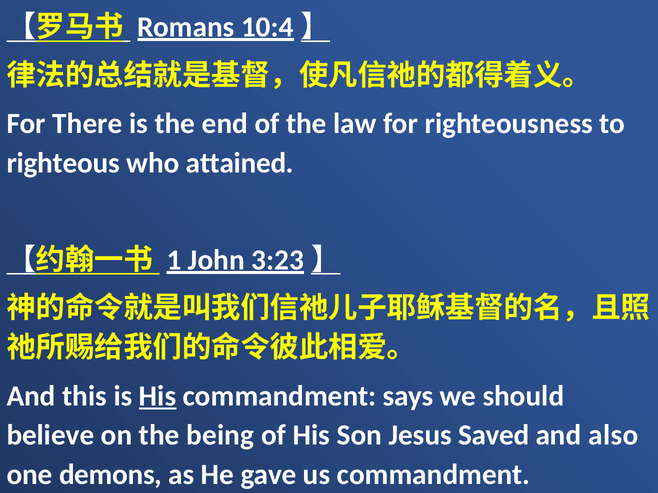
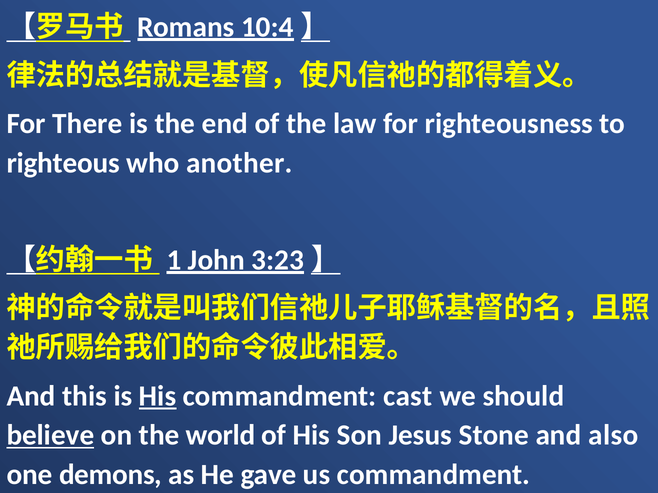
attained: attained -> another
says: says -> cast
believe underline: none -> present
being: being -> world
Saved: Saved -> Stone
